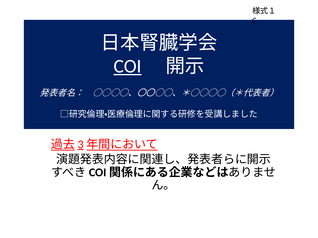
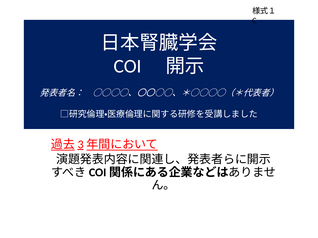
COI underline: present -> none
